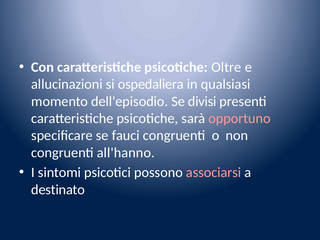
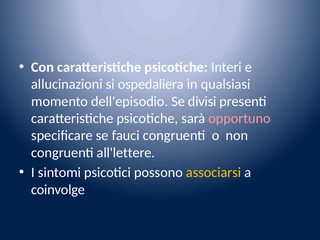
Oltre: Oltre -> Interi
all'hanno: all'hanno -> all'lettere
associarsi colour: pink -> yellow
destinato: destinato -> coinvolge
